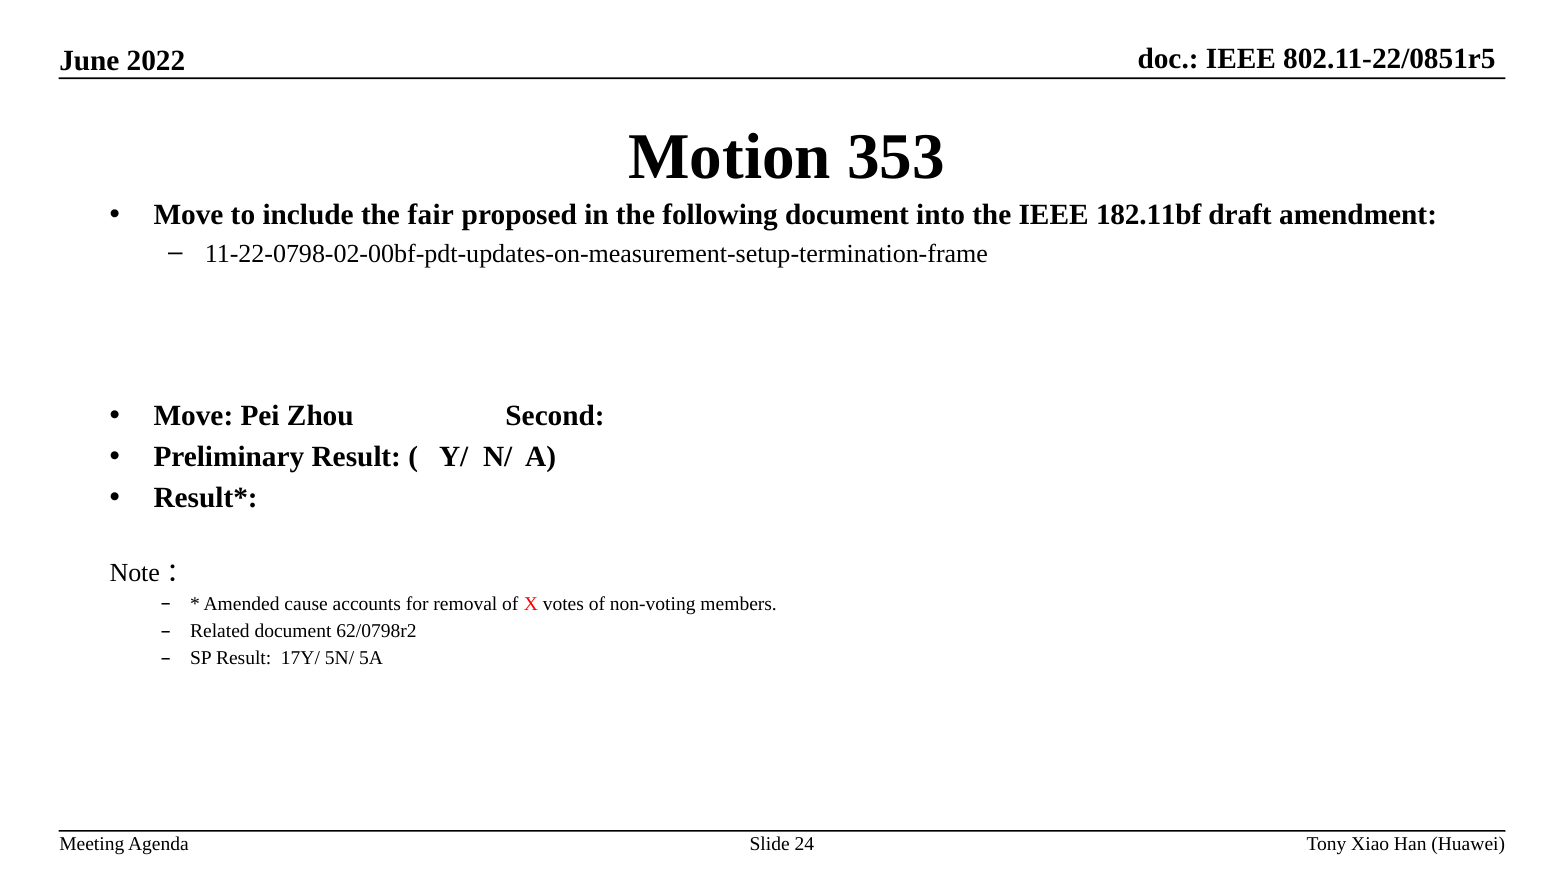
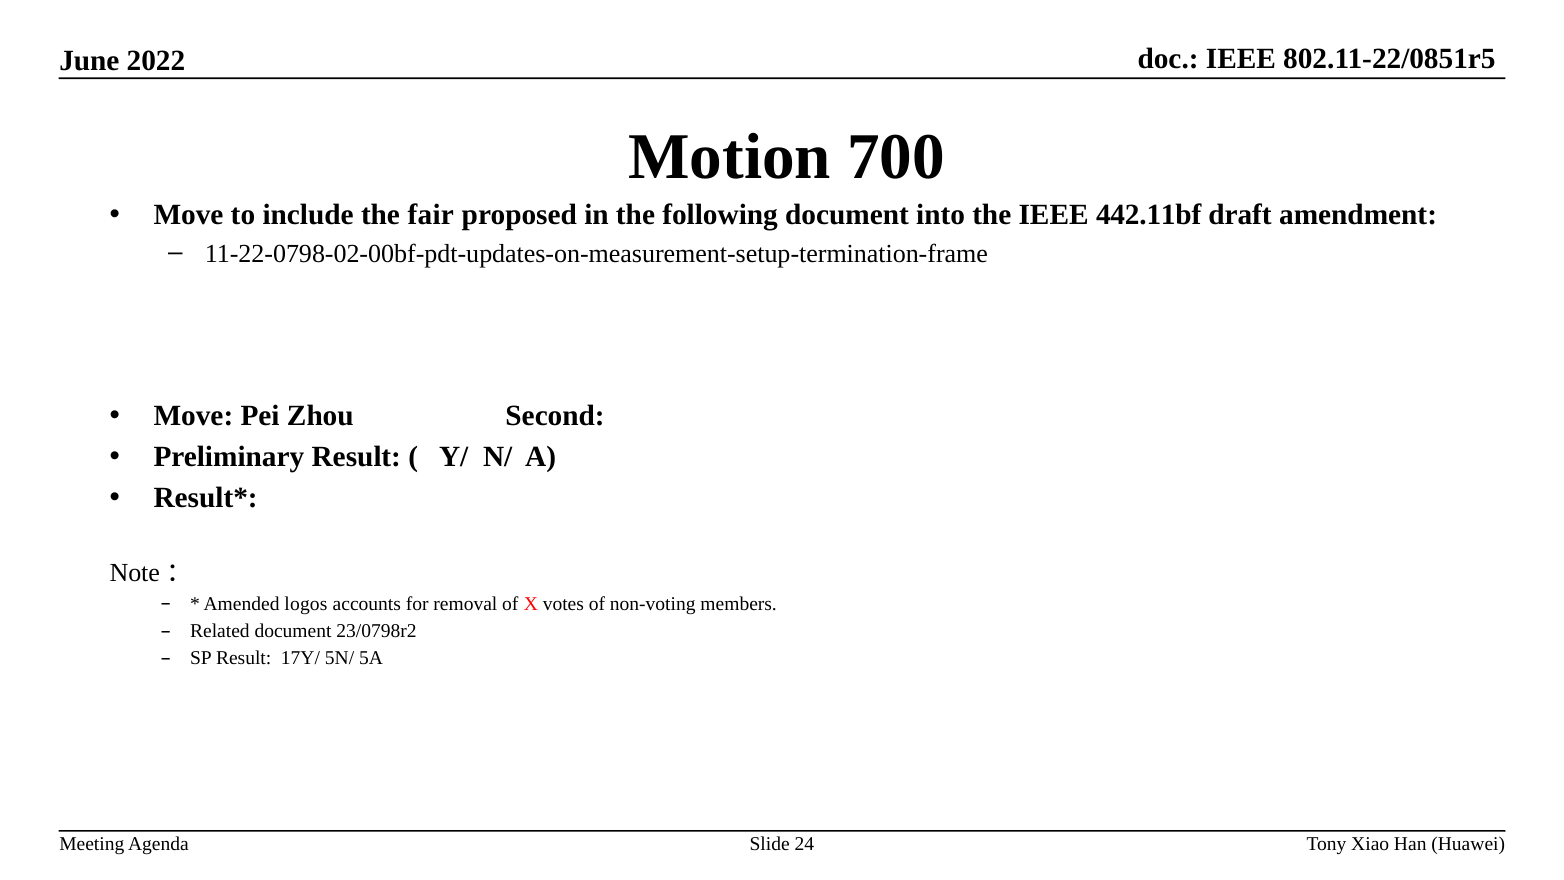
353: 353 -> 700
182.11bf: 182.11bf -> 442.11bf
cause: cause -> logos
62/0798r2: 62/0798r2 -> 23/0798r2
